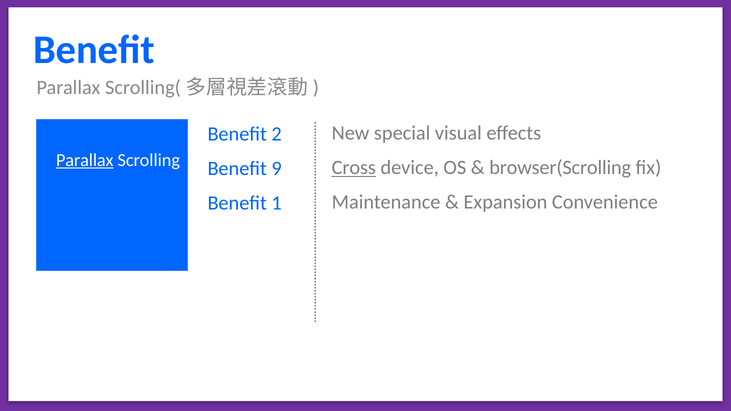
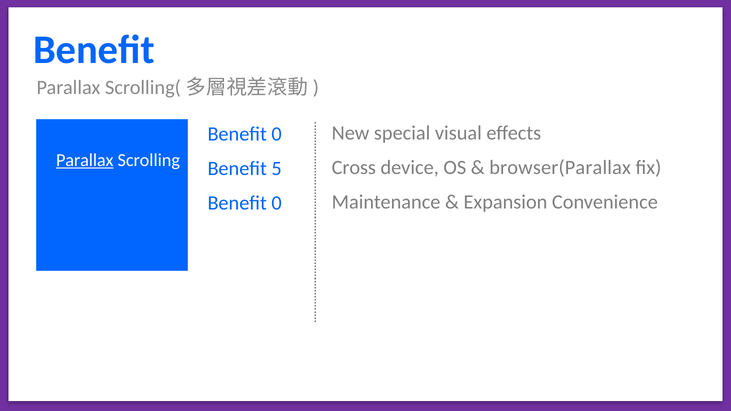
2 at (277, 134): 2 -> 0
Cross underline: present -> none
browser(Scrolling: browser(Scrolling -> browser(Parallax
9: 9 -> 5
1 at (277, 203): 1 -> 0
